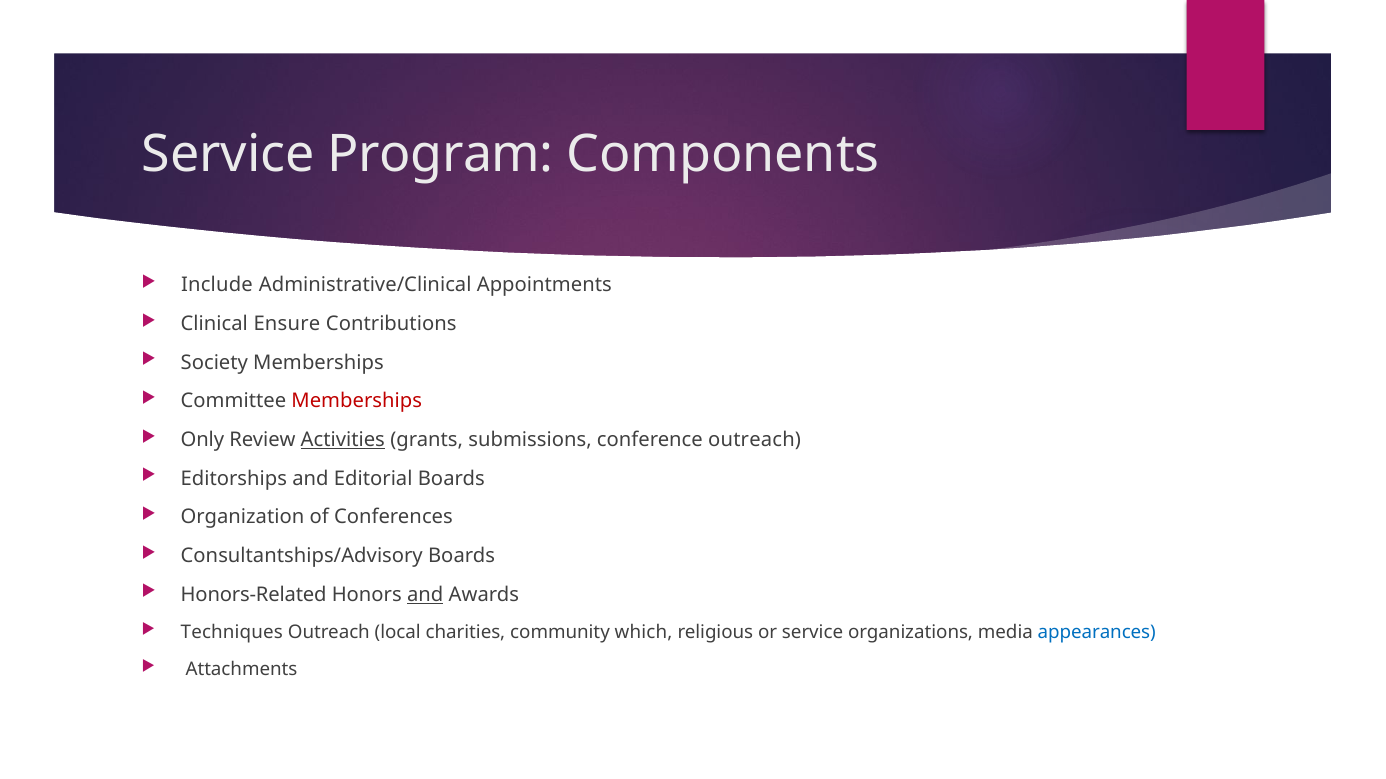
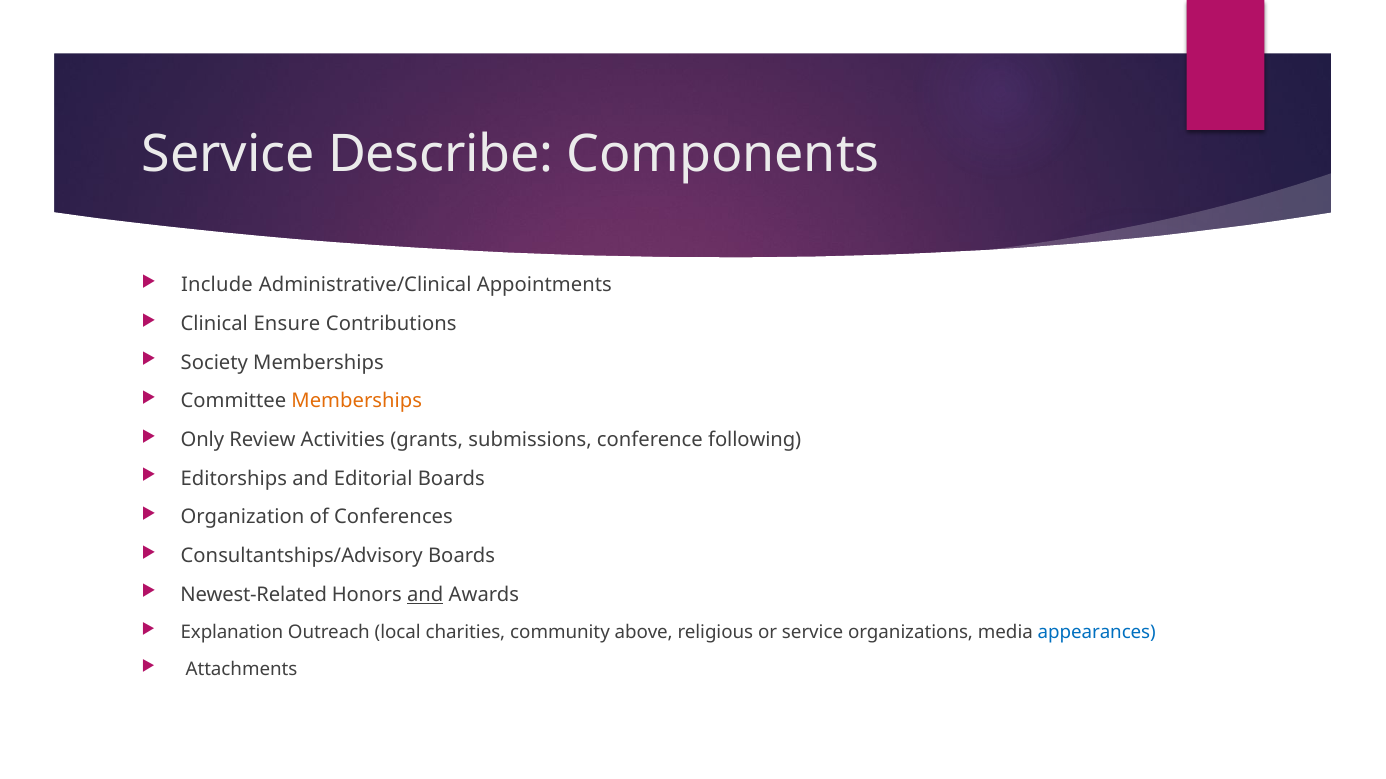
Program: Program -> Describe
Memberships at (357, 402) colour: red -> orange
Activities underline: present -> none
conference outreach: outreach -> following
Honors-Related: Honors-Related -> Newest-Related
Techniques: Techniques -> Explanation
which: which -> above
